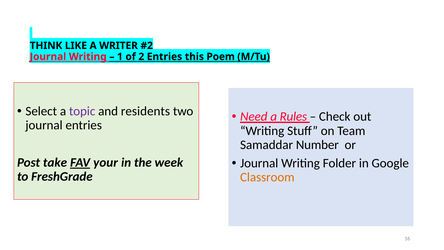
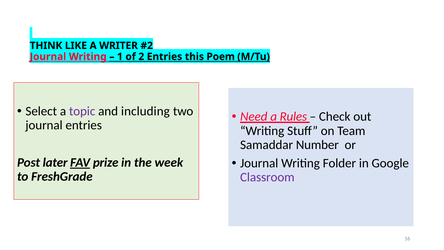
residents: residents -> including
take: take -> later
your: your -> prize
Classroom colour: orange -> purple
